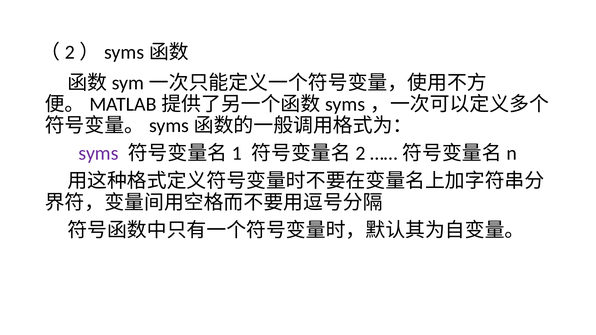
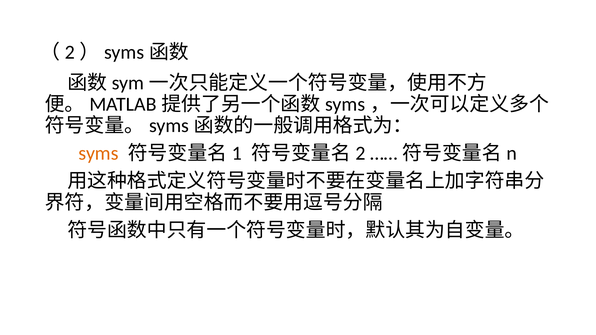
syms colour: purple -> orange
